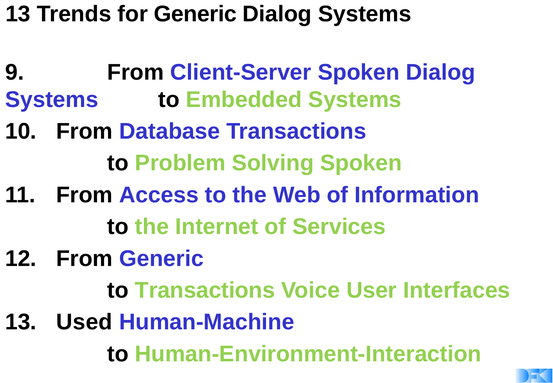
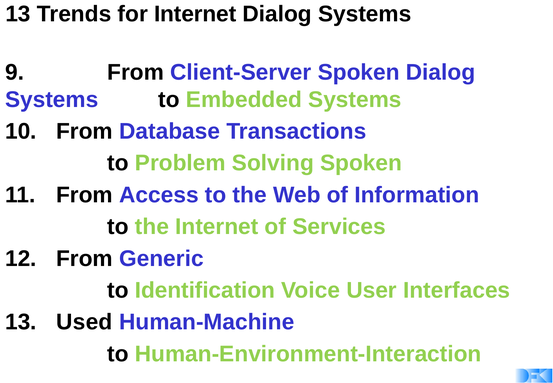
for Generic: Generic -> Internet
to Transactions: Transactions -> Identification
